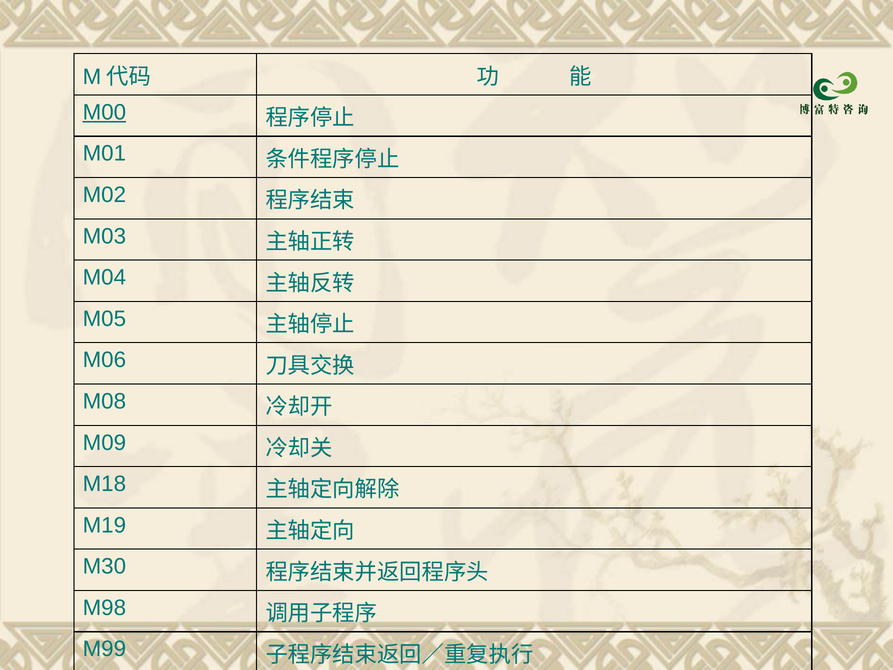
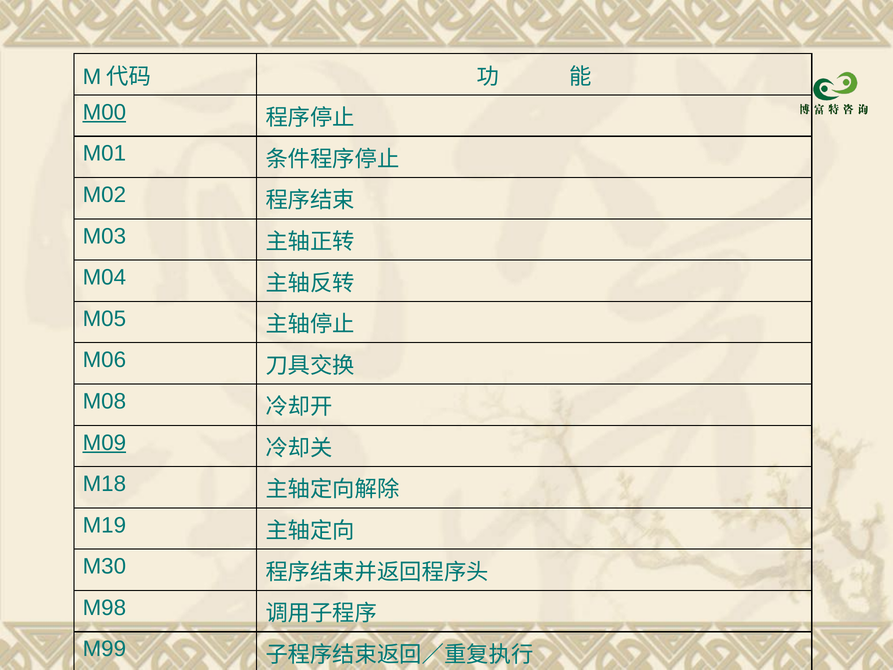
M09 underline: none -> present
